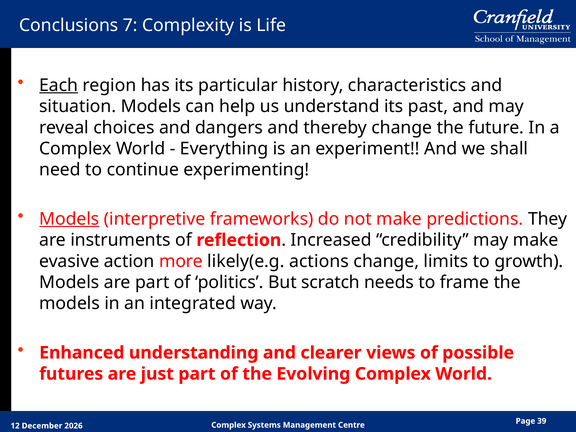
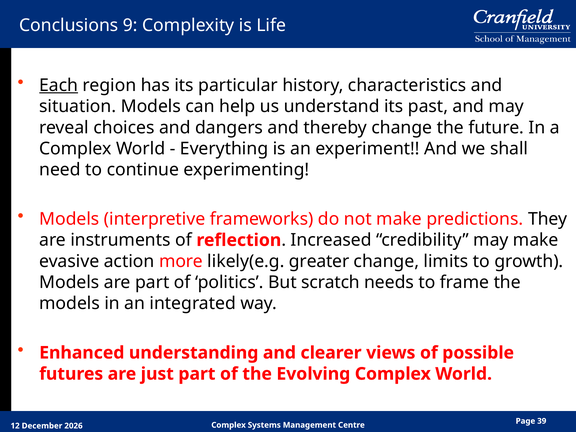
7: 7 -> 9
Models at (69, 219) underline: present -> none
actions: actions -> greater
